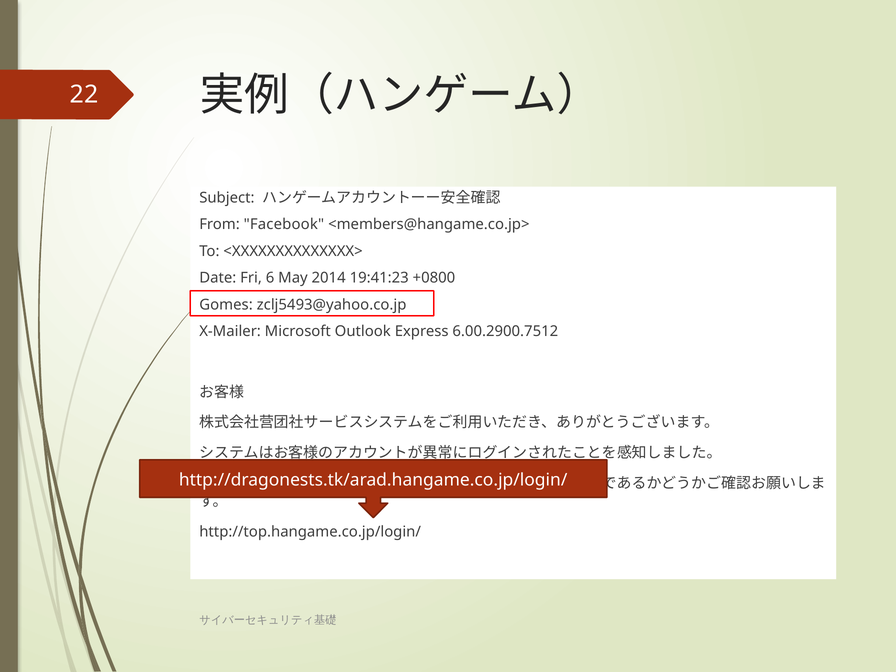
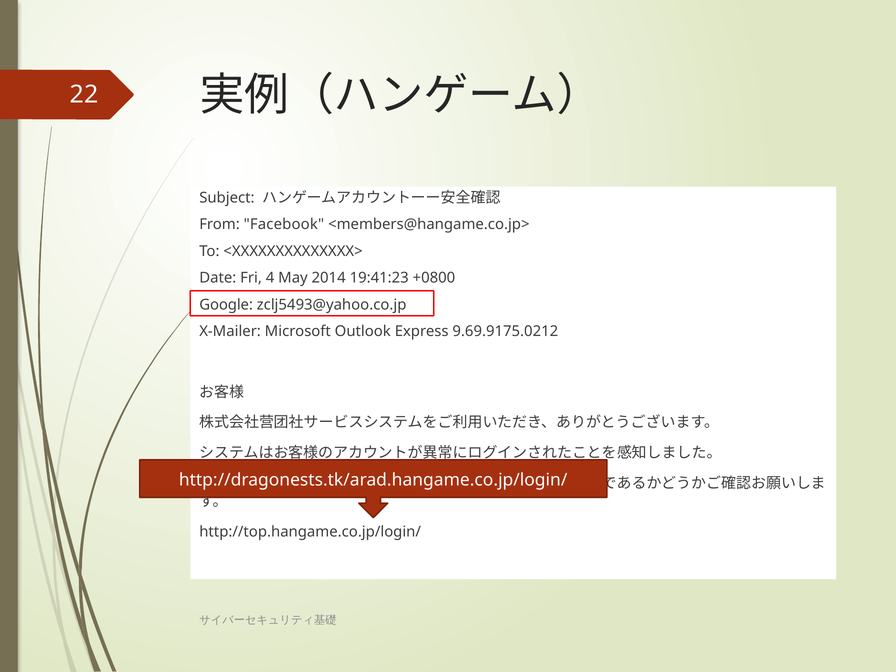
6: 6 -> 4
Gomes: Gomes -> Google
6.00.2900.7512: 6.00.2900.7512 -> 9.69.9175.0212
